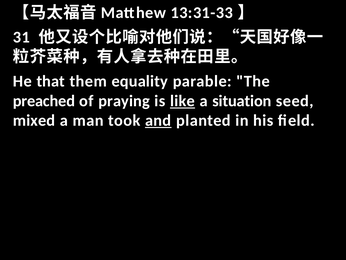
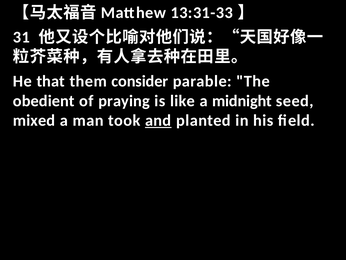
equality: equality -> consider
preached: preached -> obedient
like underline: present -> none
situation: situation -> midnight
